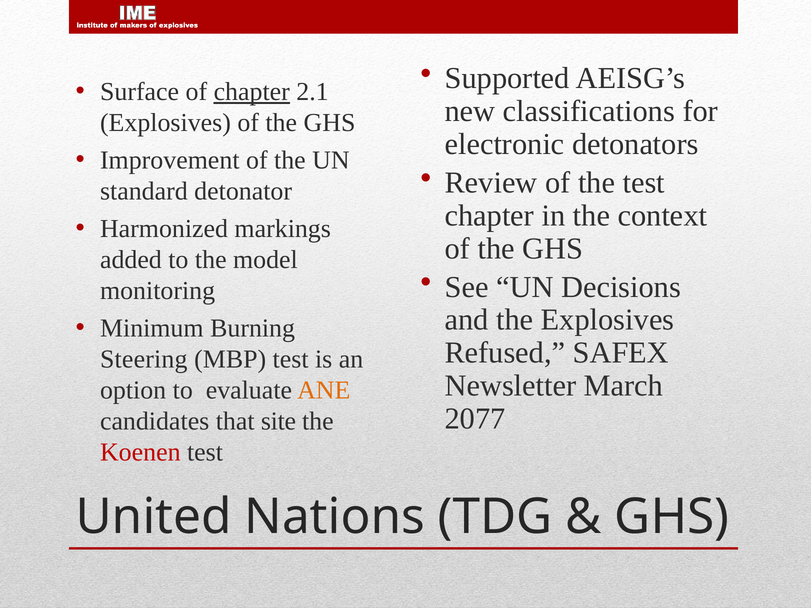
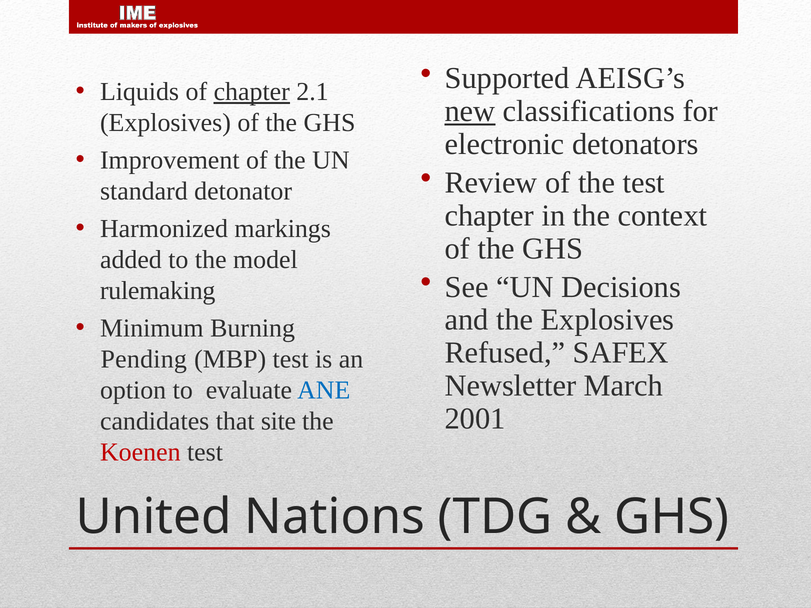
Surface: Surface -> Liquids
new underline: none -> present
monitoring: monitoring -> rulemaking
Steering: Steering -> Pending
ANE colour: orange -> blue
2077: 2077 -> 2001
